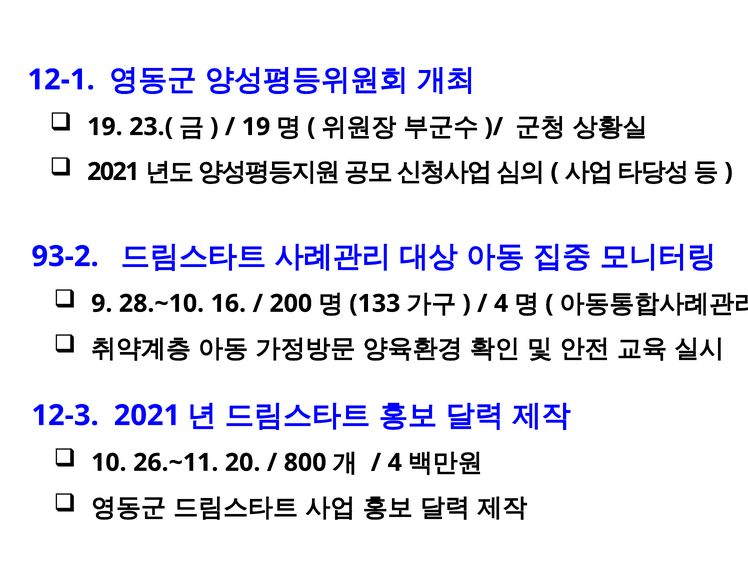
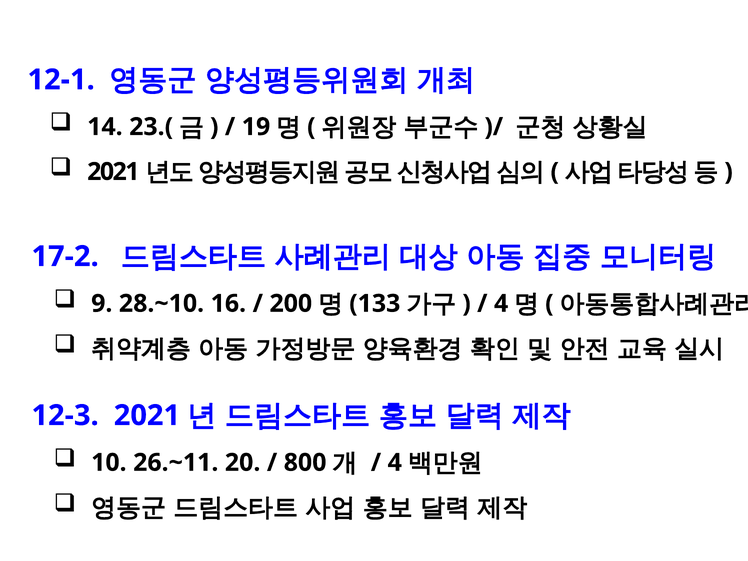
19 at (105, 127): 19 -> 14
93-2: 93-2 -> 17-2
